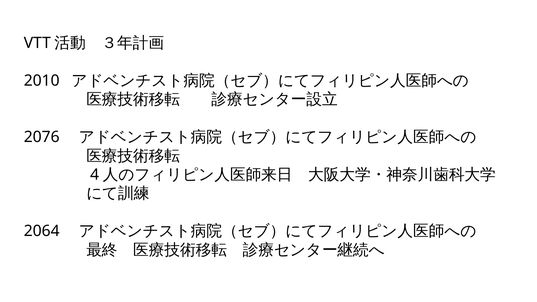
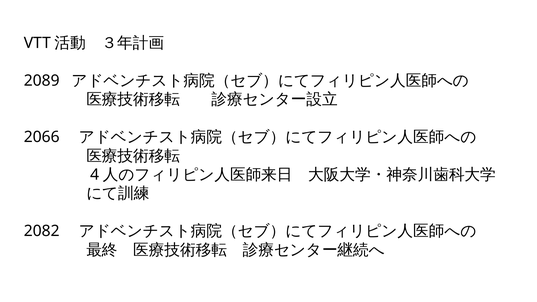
2010: 2010 -> 2089
2076: 2076 -> 2066
2064: 2064 -> 2082
